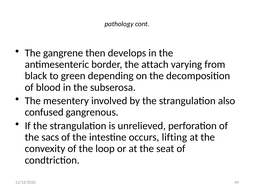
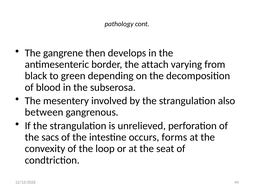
confused: confused -> between
lifting: lifting -> forms
